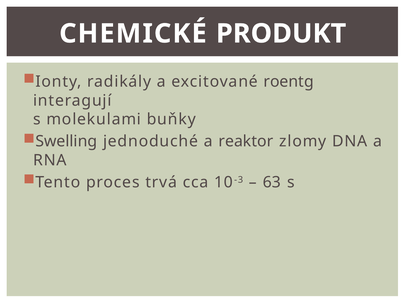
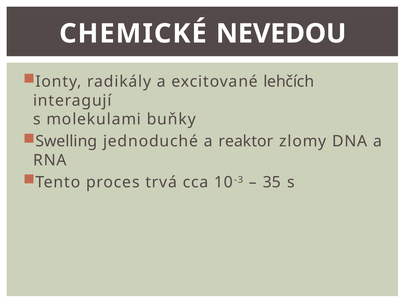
PRODUKT: PRODUKT -> NEVEDOU
roentg: roentg -> lehčích
63: 63 -> 35
